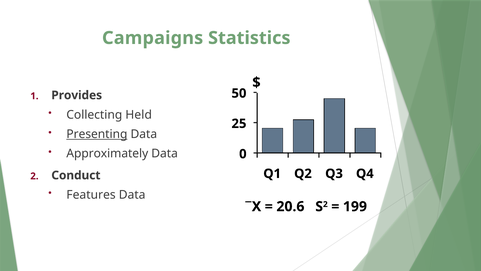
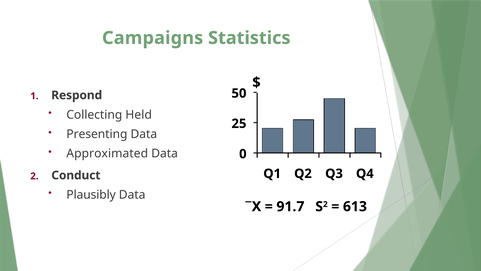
Provides: Provides -> Respond
Presenting underline: present -> none
Approximately: Approximately -> Approximated
Features: Features -> Plausibly
20.6: 20.6 -> 91.7
199: 199 -> 613
